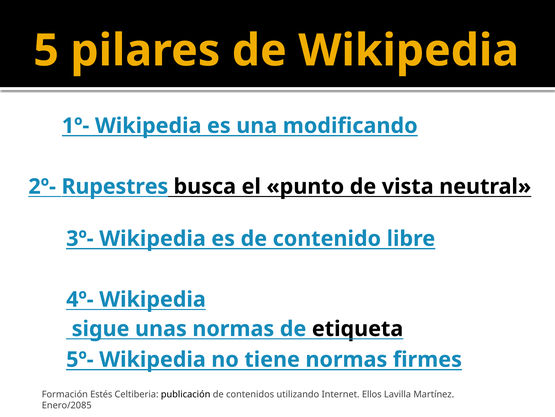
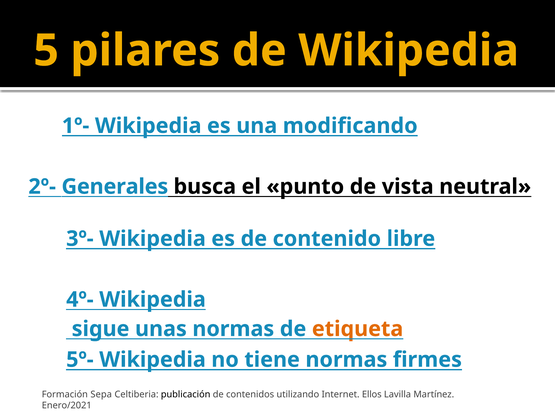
Rupestres: Rupestres -> Generales
etiqueta colour: black -> orange
Estés: Estés -> Sepa
Enero/2085: Enero/2085 -> Enero/2021
